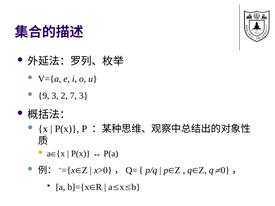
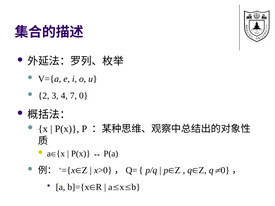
9: 9 -> 2
2: 2 -> 4
7 3: 3 -> 0
